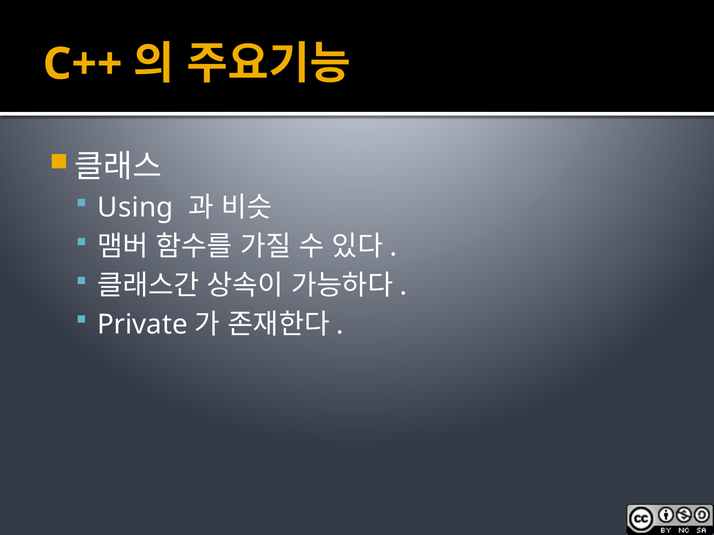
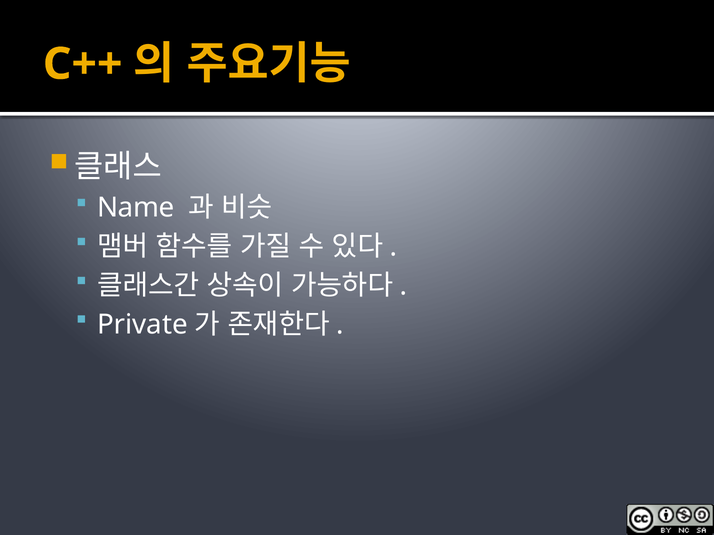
Using: Using -> Name
